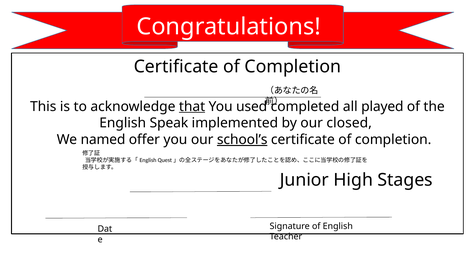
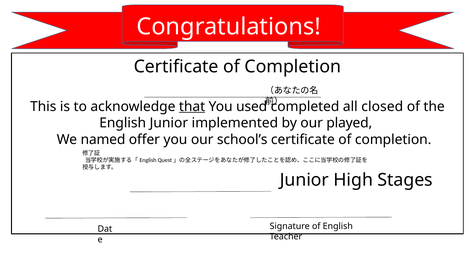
played: played -> closed
English Speak: Speak -> Junior
closed: closed -> played
school’s underline: present -> none
